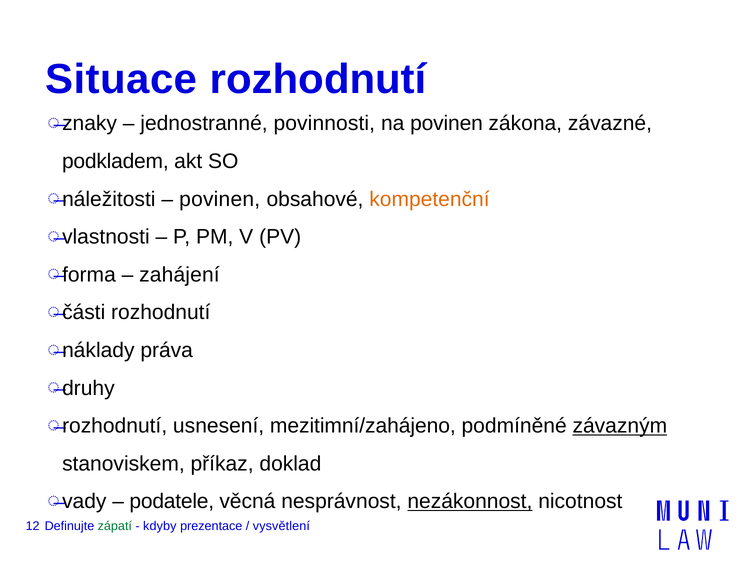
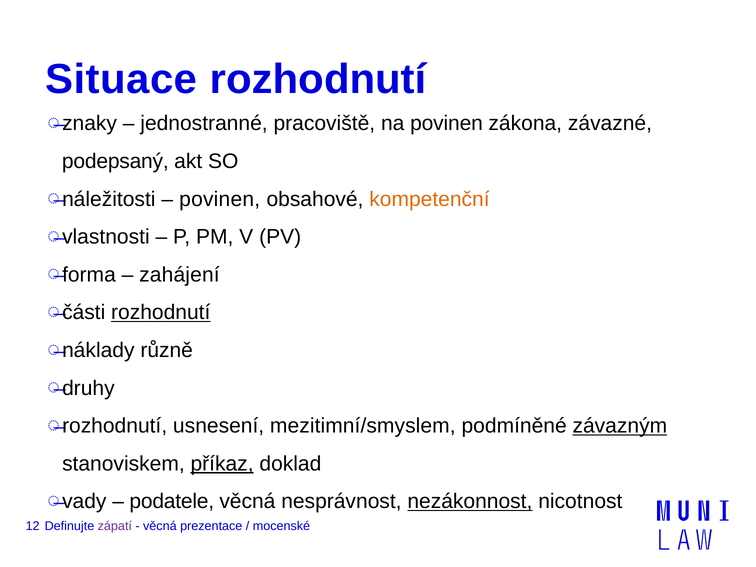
povinnosti: povinnosti -> pracoviště
podkladem: podkladem -> podepsaný
rozhodnutí at (161, 312) underline: none -> present
práva: práva -> různě
mezitimní/zahájeno: mezitimní/zahájeno -> mezitimní/smyslem
příkaz underline: none -> present
zápatí colour: green -> purple
kdyby at (160, 526): kdyby -> věcná
vysvětlení: vysvětlení -> mocenské
